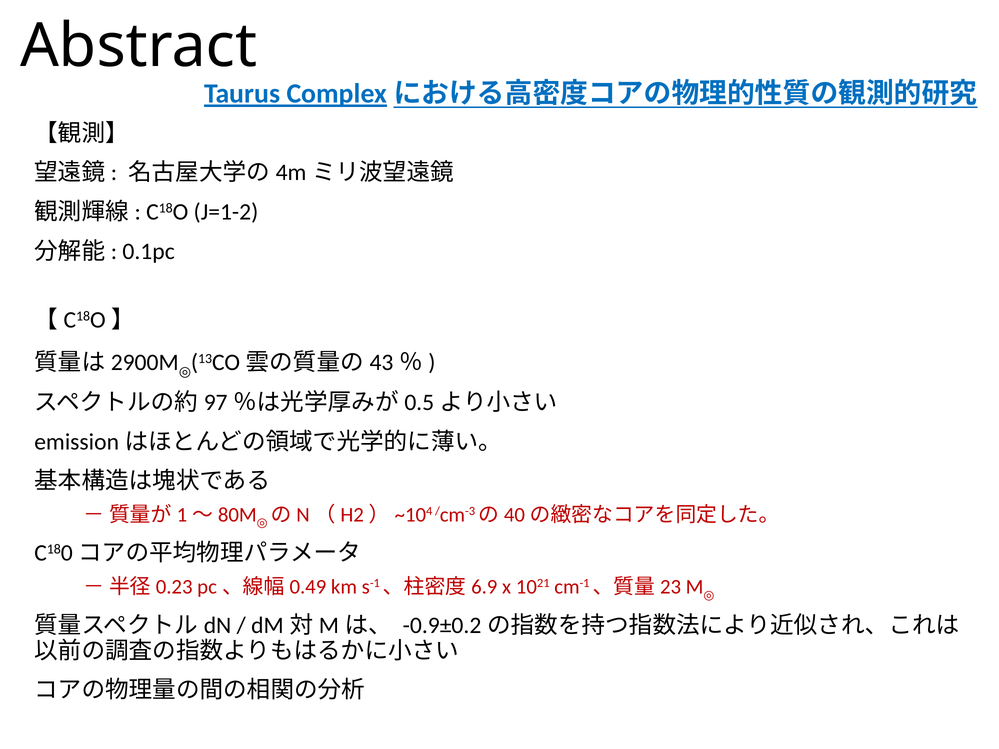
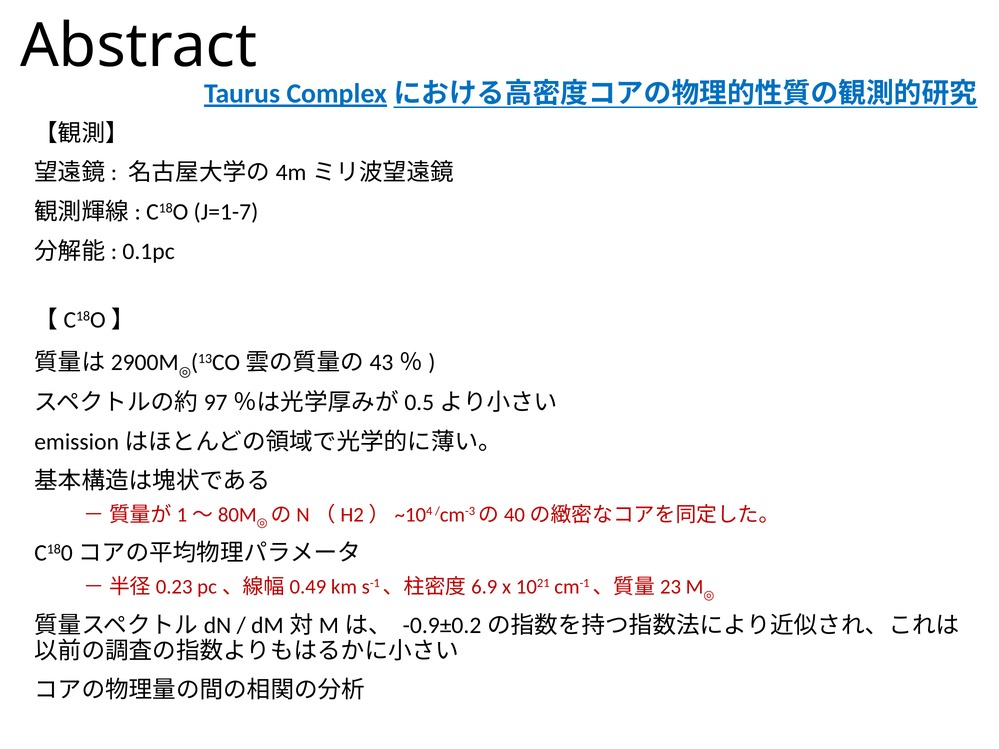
J=1-2: J=1-2 -> J=1-7
